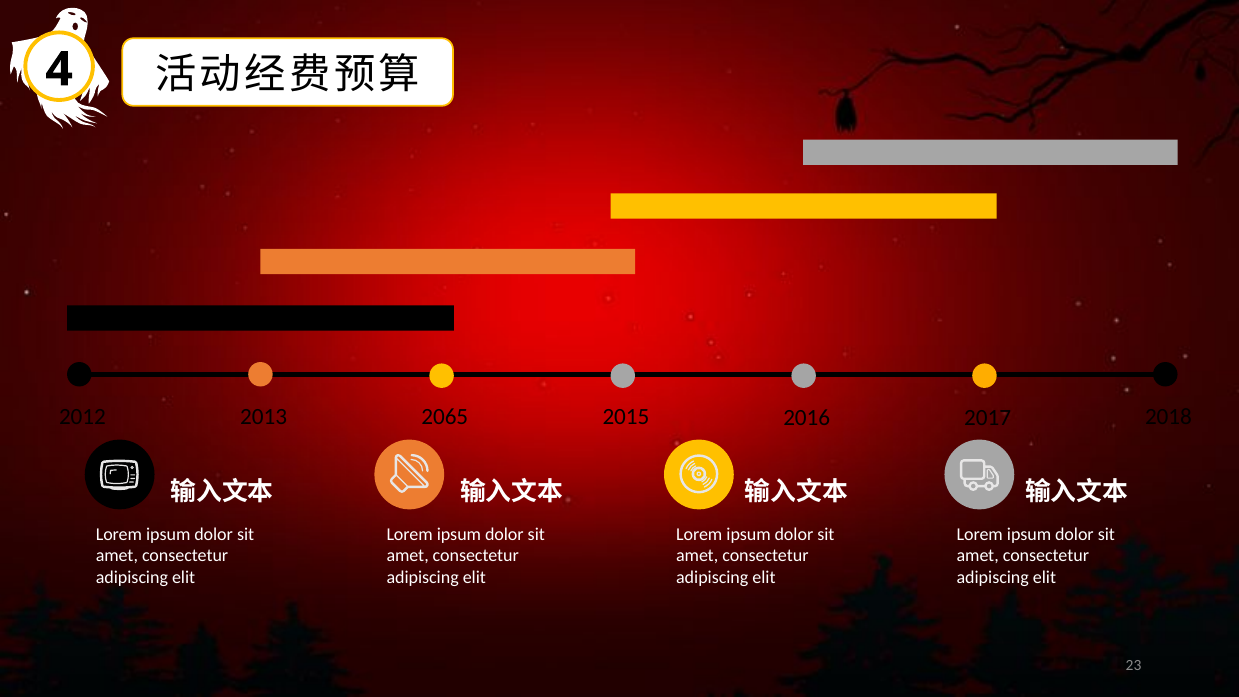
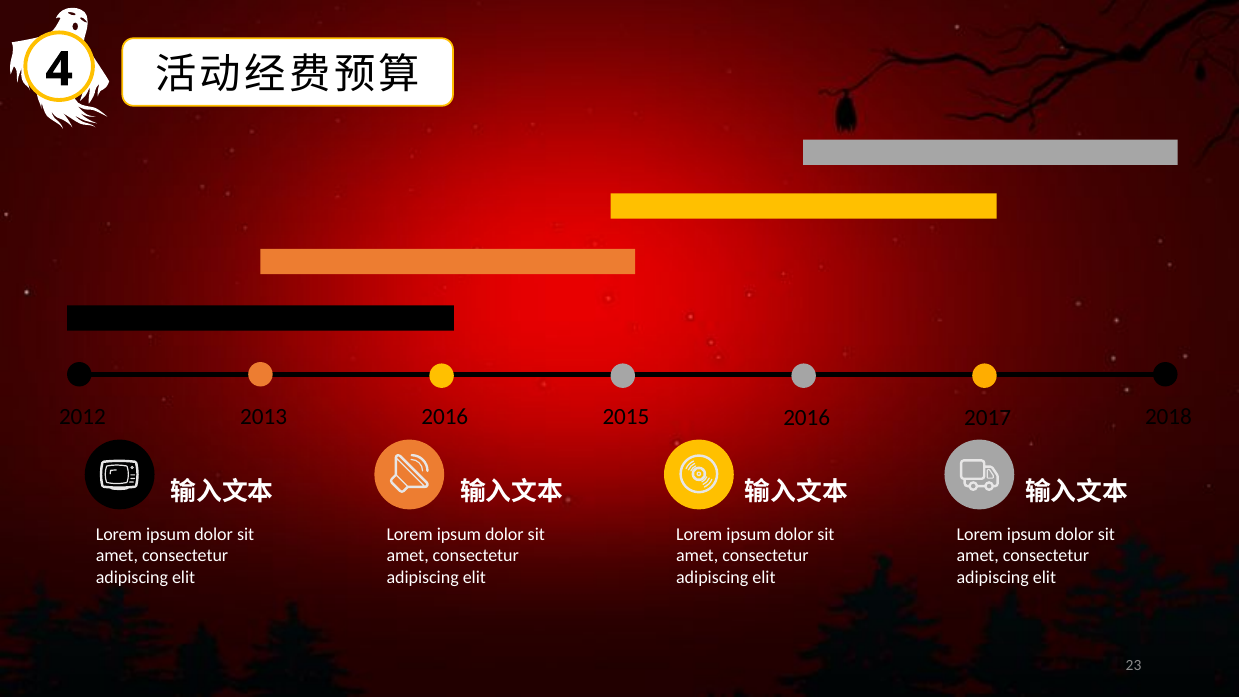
2065 at (445, 416): 2065 -> 2016
